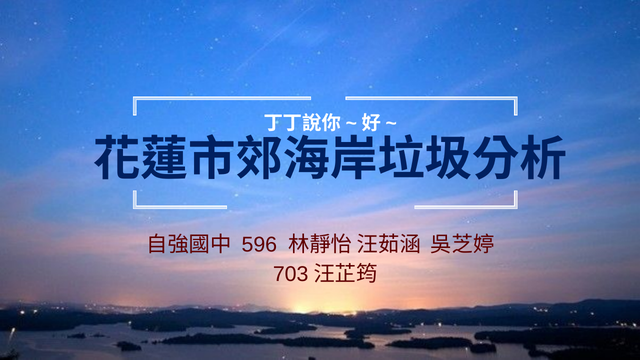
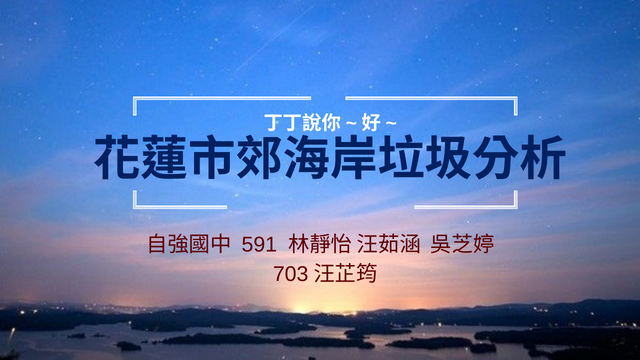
596: 596 -> 591
